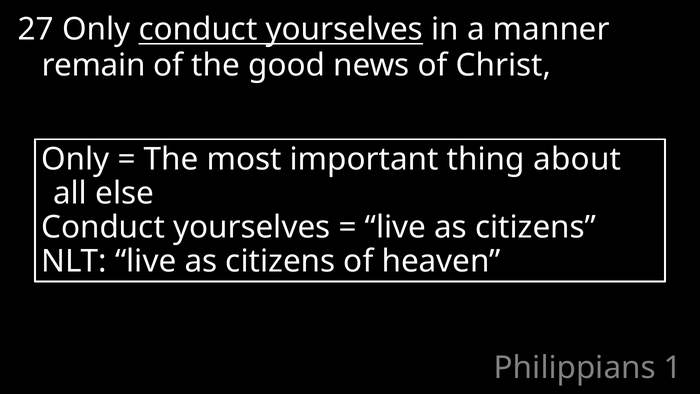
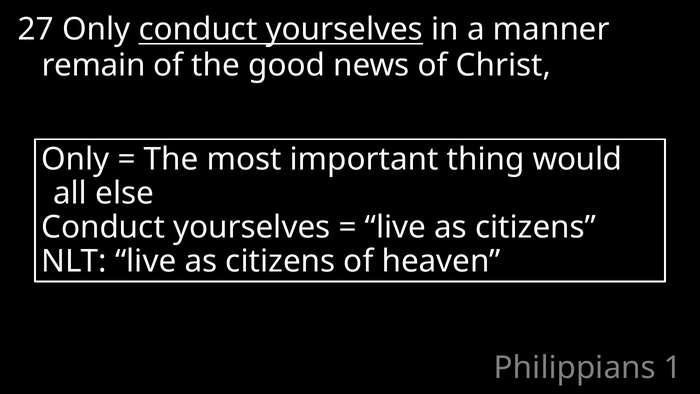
about: about -> would
